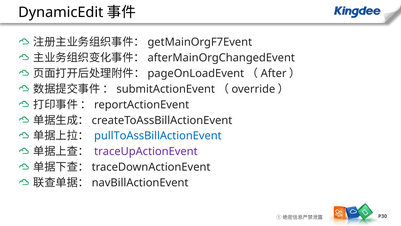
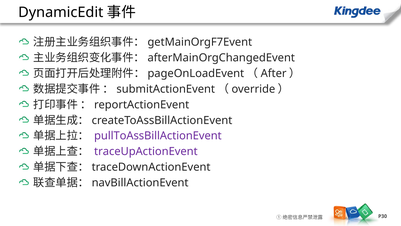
pullToAssBillActionEvent colour: blue -> purple
